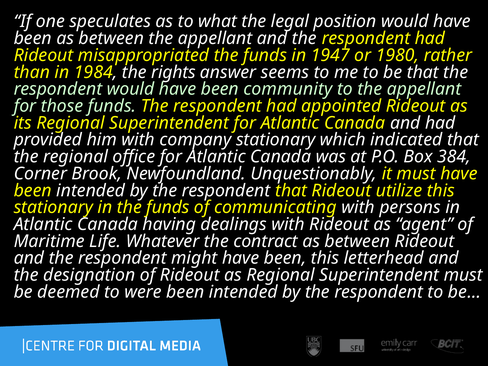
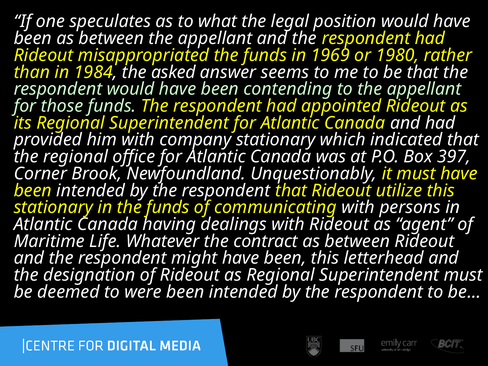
1947: 1947 -> 1969
rights: rights -> asked
community: community -> contending
384: 384 -> 397
